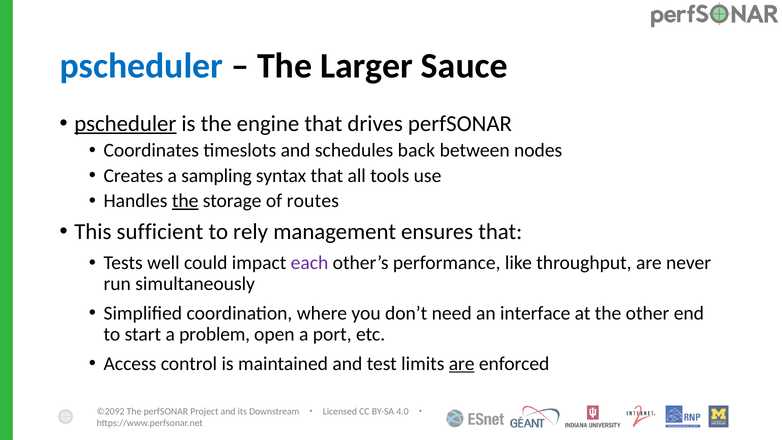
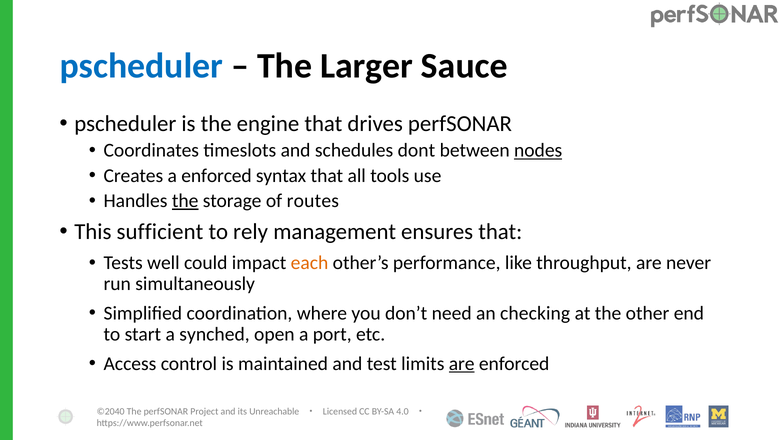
pscheduler at (125, 124) underline: present -> none
back: back -> dont
nodes underline: none -> present
a sampling: sampling -> enforced
each colour: purple -> orange
interface: interface -> checking
problem: problem -> synched
©2092: ©2092 -> ©2040
Downstream: Downstream -> Unreachable
